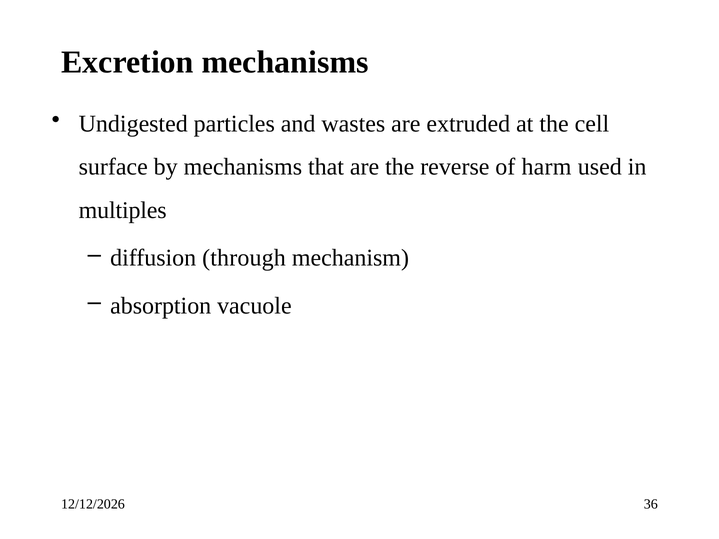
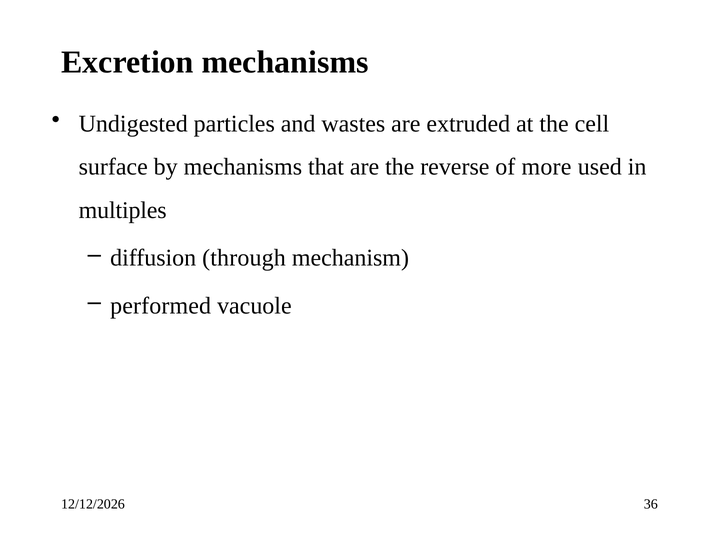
harm: harm -> more
absorption: absorption -> performed
